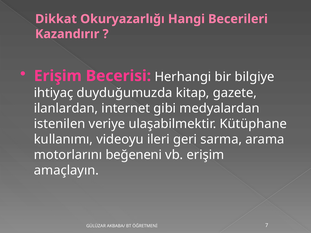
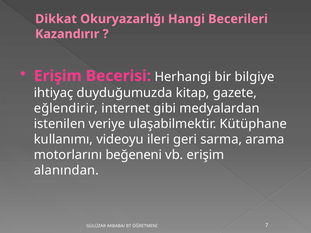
ilanlardan: ilanlardan -> eğlendirir
amaçlayın: amaçlayın -> alanından
